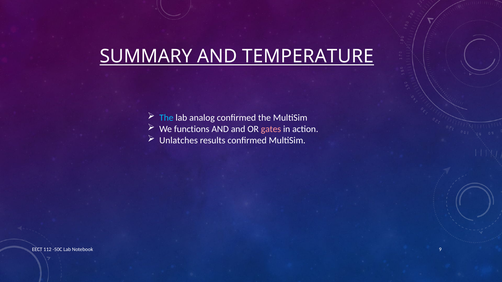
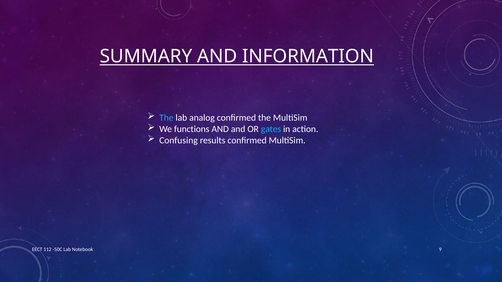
TEMPERATURE: TEMPERATURE -> INFORMATION
gates colour: pink -> light blue
Unlatches: Unlatches -> Confusing
